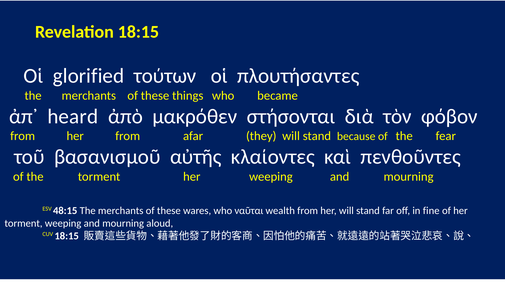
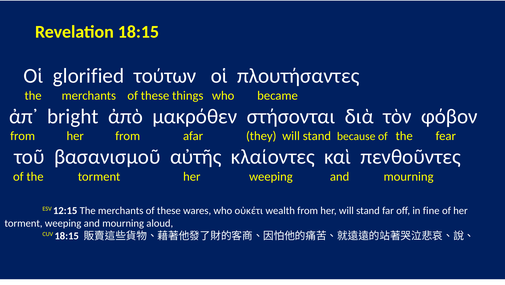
heard: heard -> bright
48:15: 48:15 -> 12:15
ναῦται: ναῦται -> οὐκέτι
